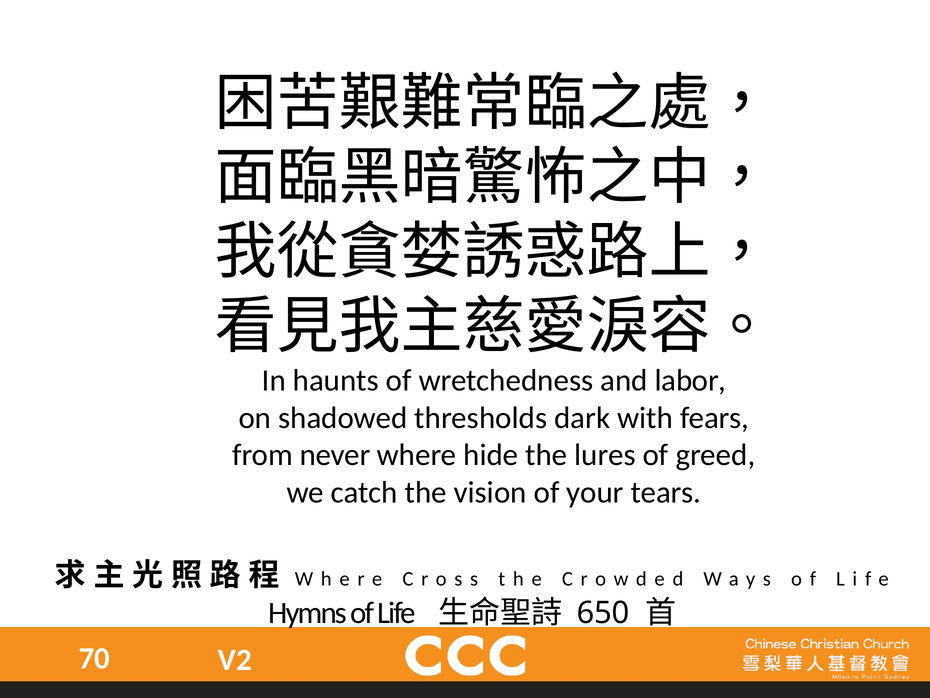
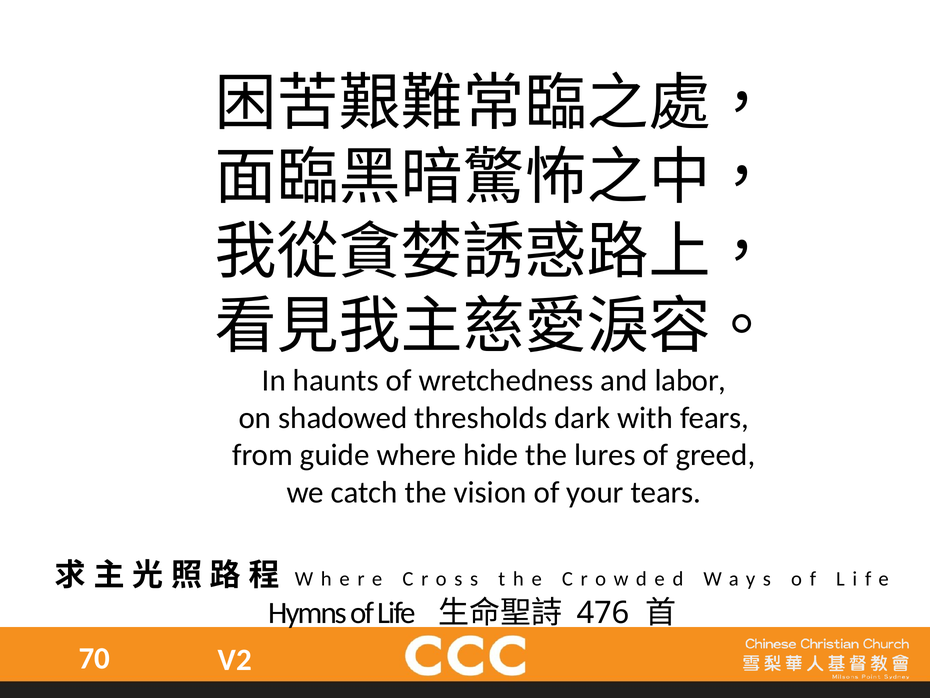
never: never -> guide
650: 650 -> 476
